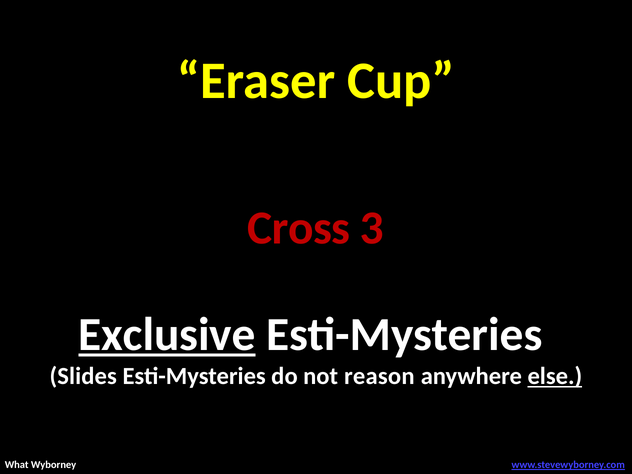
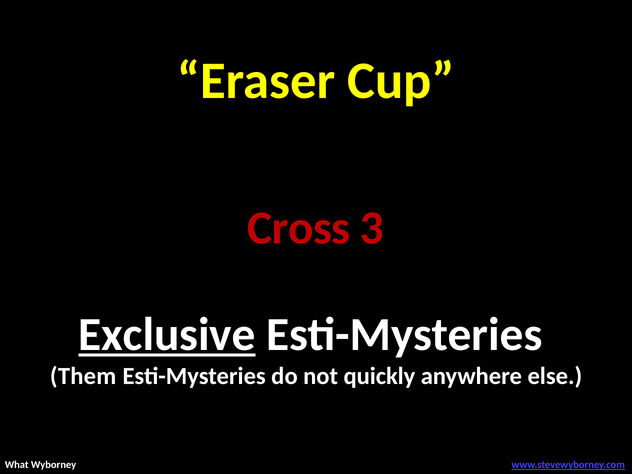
Slides: Slides -> Them
reason: reason -> quickly
else underline: present -> none
